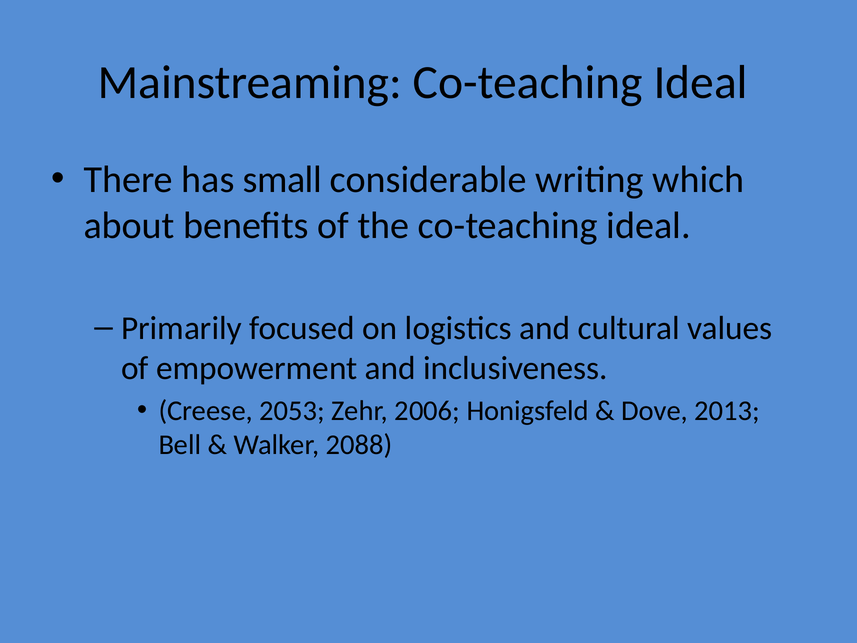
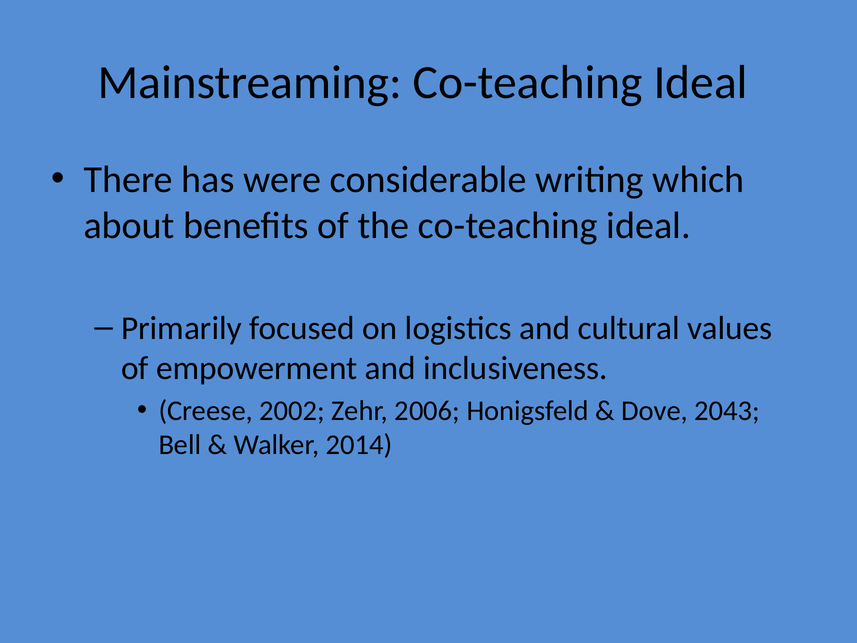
small: small -> were
2053: 2053 -> 2002
2013: 2013 -> 2043
2088: 2088 -> 2014
